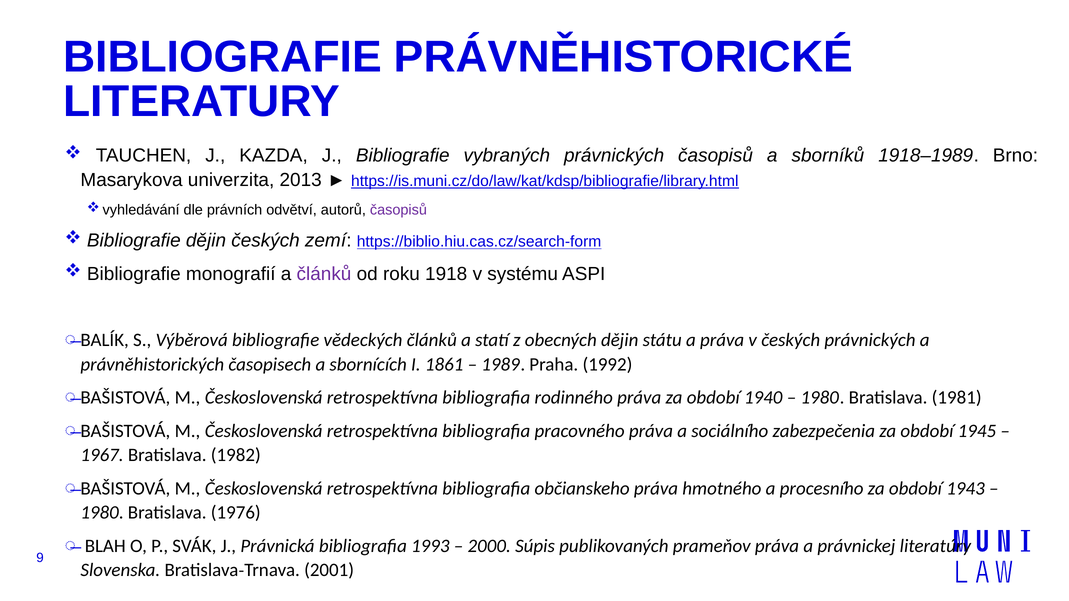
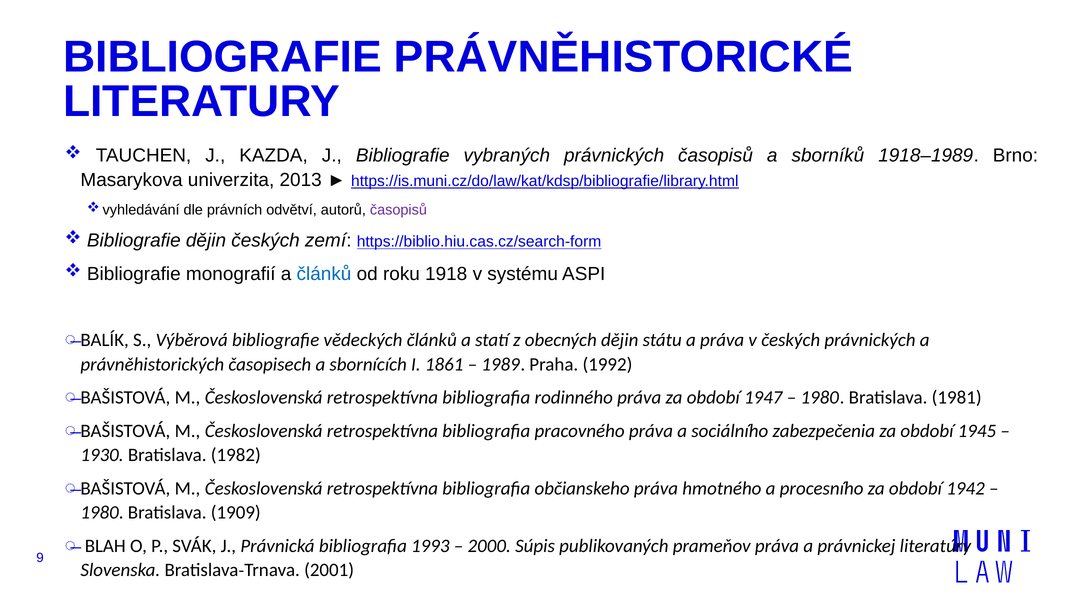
článků at (324, 274) colour: purple -> blue
1940: 1940 -> 1947
1967: 1967 -> 1930
1943: 1943 -> 1942
1976: 1976 -> 1909
